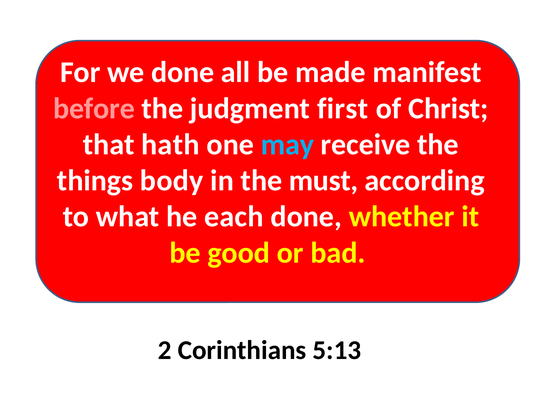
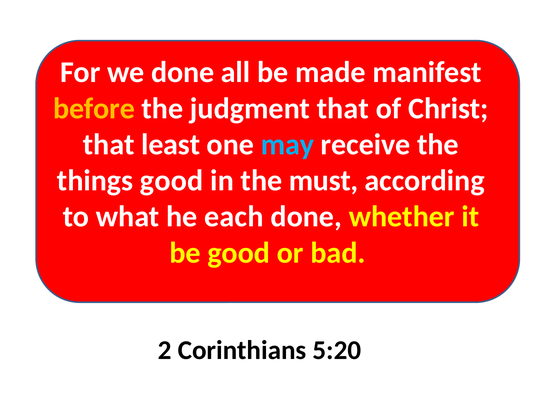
before colour: pink -> yellow
judgment first: first -> that
hath: hath -> least
things body: body -> good
5:13: 5:13 -> 5:20
